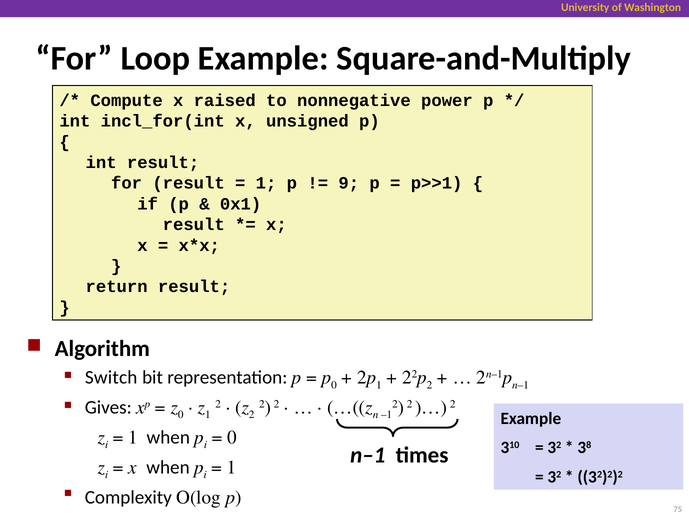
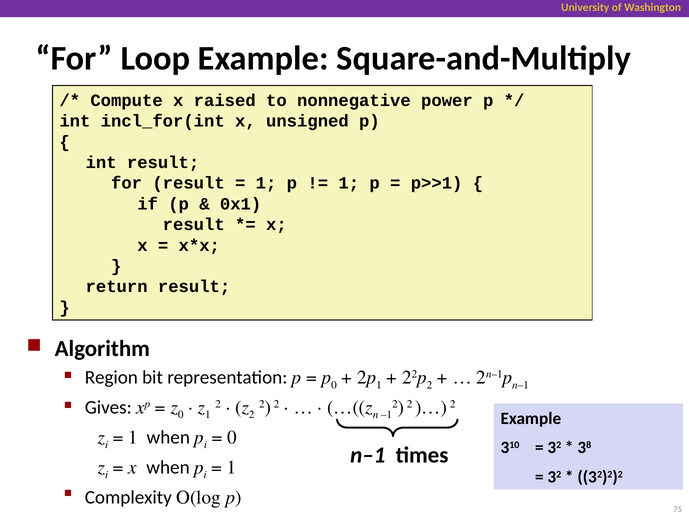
9 at (349, 183): 9 -> 1
Switch: Switch -> Region
